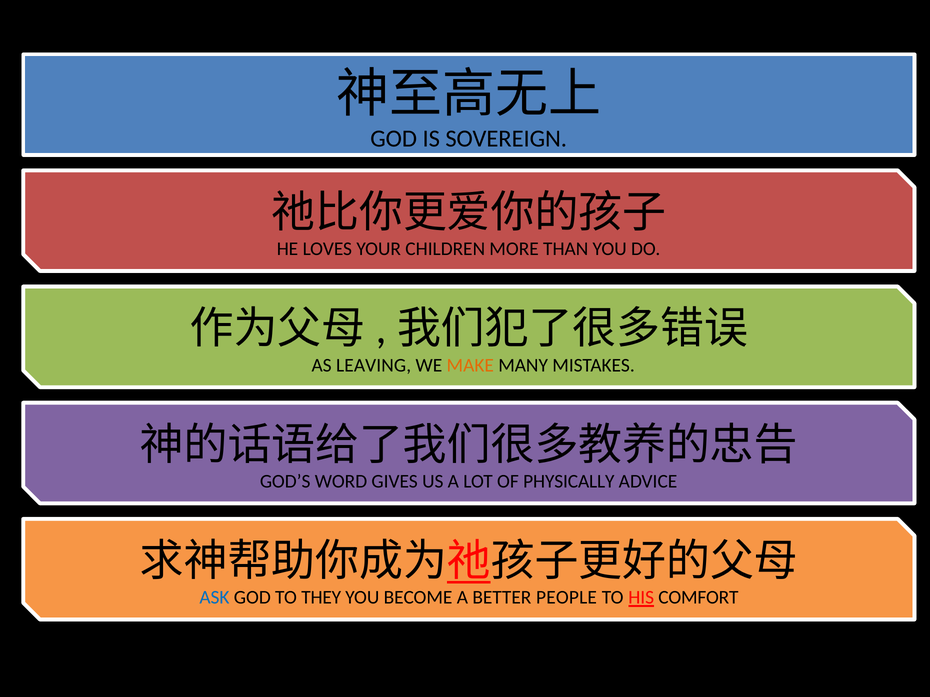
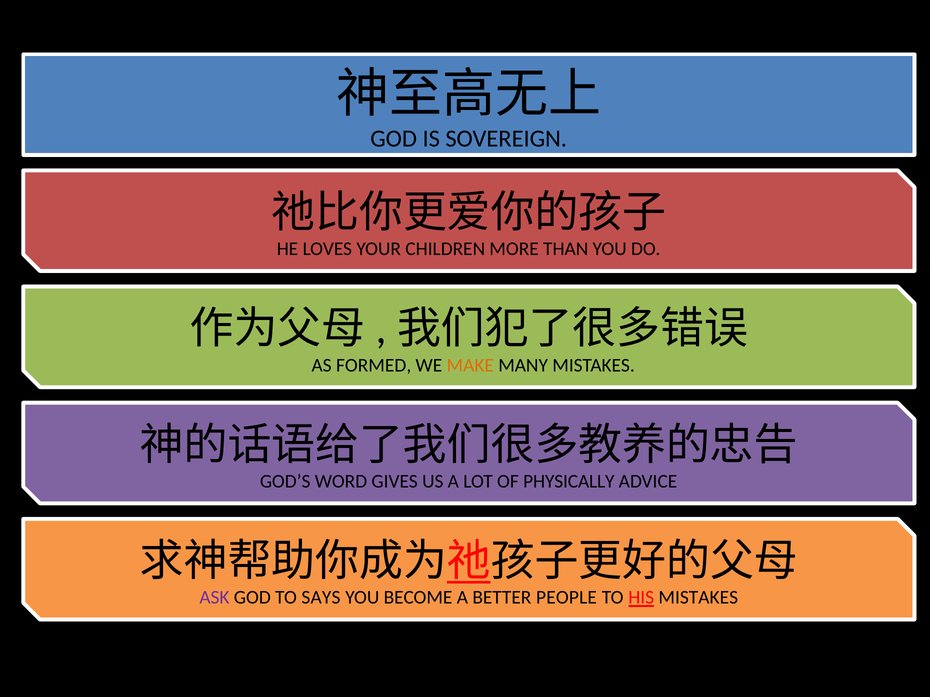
LEAVING: LEAVING -> FORMED
ASK colour: blue -> purple
THEY: THEY -> SAYS
HIS COMFORT: COMFORT -> MISTAKES
